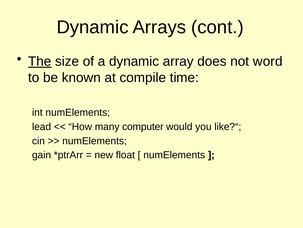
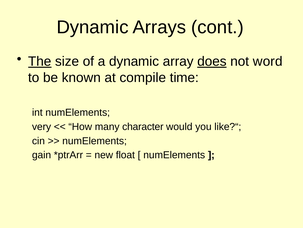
does underline: none -> present
lead: lead -> very
computer: computer -> character
